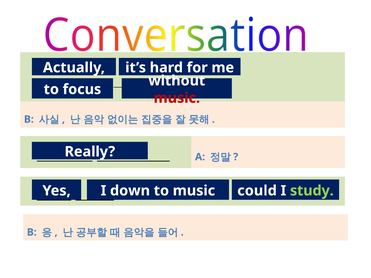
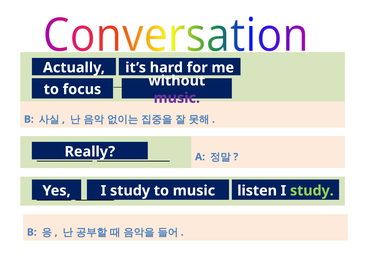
music at (177, 98) colour: red -> purple
Yes I down: down -> study
could: could -> listen
